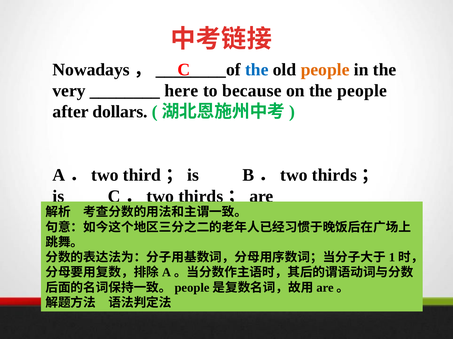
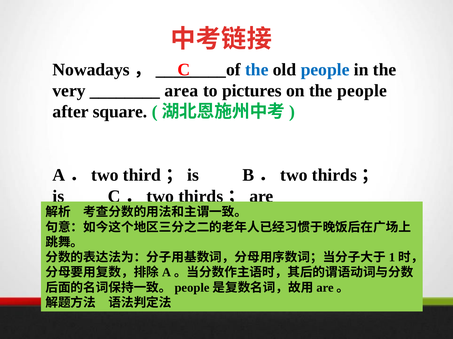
people at (325, 70) colour: orange -> blue
here: here -> area
because: because -> pictures
dollars: dollars -> square
